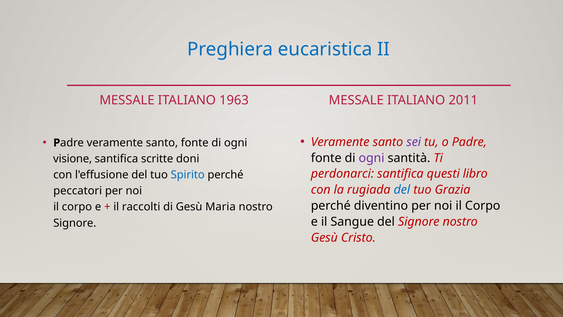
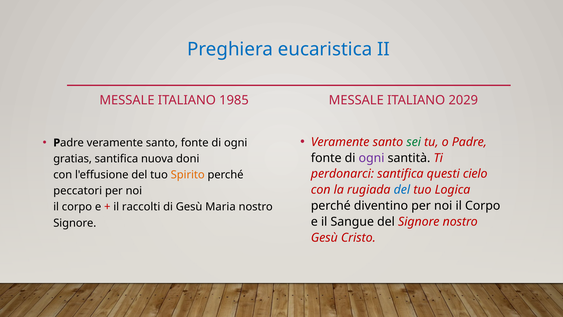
1963: 1963 -> 1985
2011: 2011 -> 2029
sei colour: purple -> green
visione: visione -> gratias
scritte: scritte -> nuova
libro: libro -> cielo
Spirito colour: blue -> orange
Grazia: Grazia -> Logica
